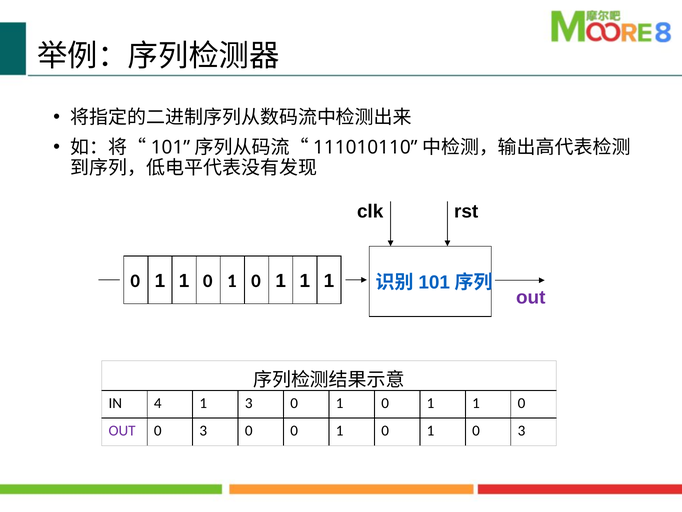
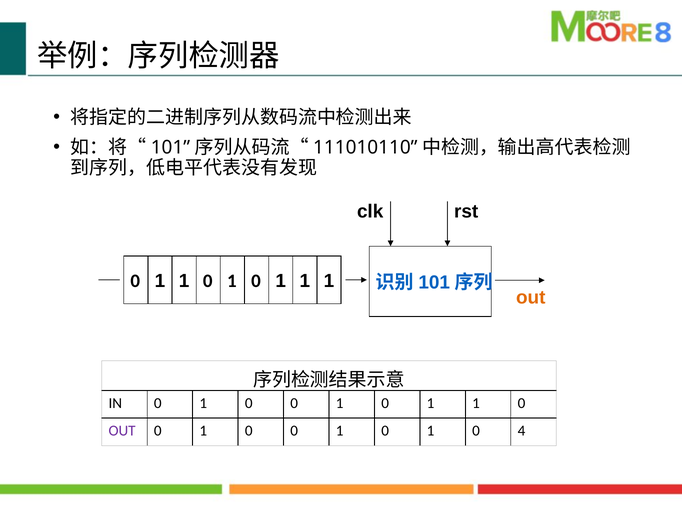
out at (531, 297) colour: purple -> orange
IN 4: 4 -> 0
3 at (249, 403): 3 -> 0
3 at (203, 431): 3 -> 1
1 0 3: 3 -> 4
